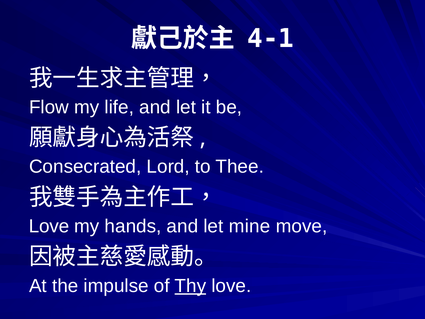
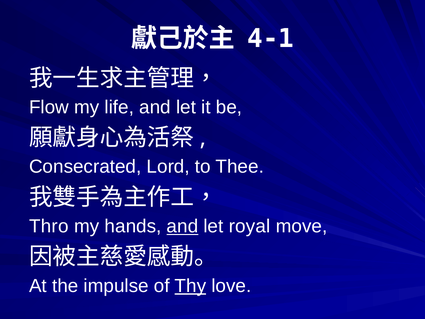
Love at (49, 226): Love -> Thro
and at (182, 226) underline: none -> present
mine: mine -> royal
